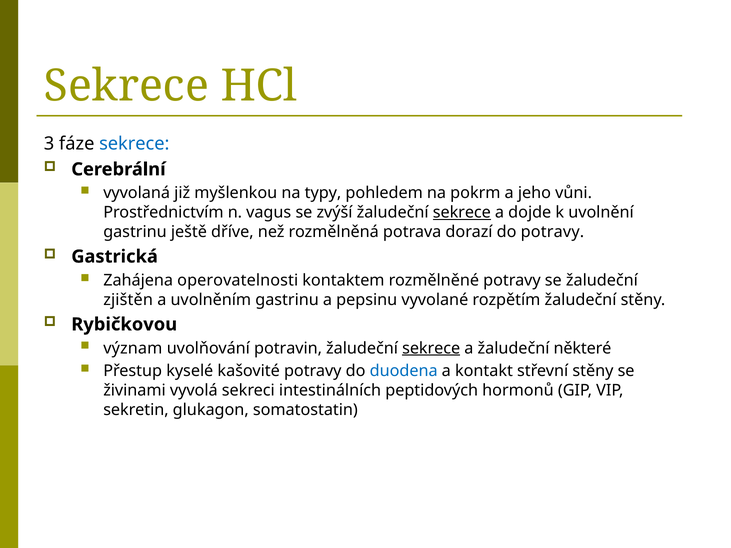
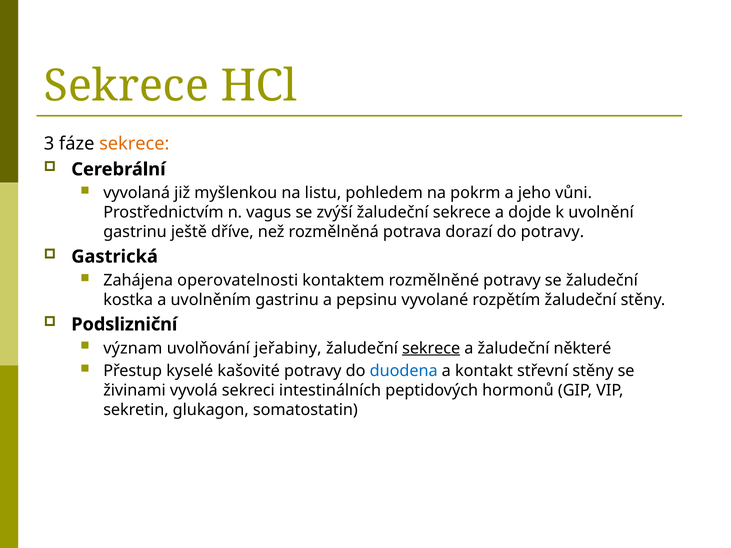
sekrece at (134, 144) colour: blue -> orange
typy: typy -> listu
sekrece at (462, 213) underline: present -> none
zjištěn: zjištěn -> kostka
Rybičkovou: Rybičkovou -> Podslizniční
potravin: potravin -> jeřabiny
